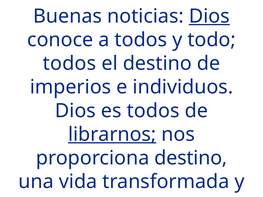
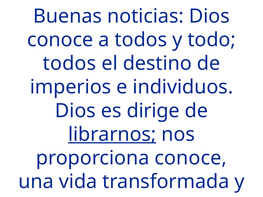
Dios at (209, 16) underline: present -> none
es todos: todos -> dirige
proporciona destino: destino -> conoce
